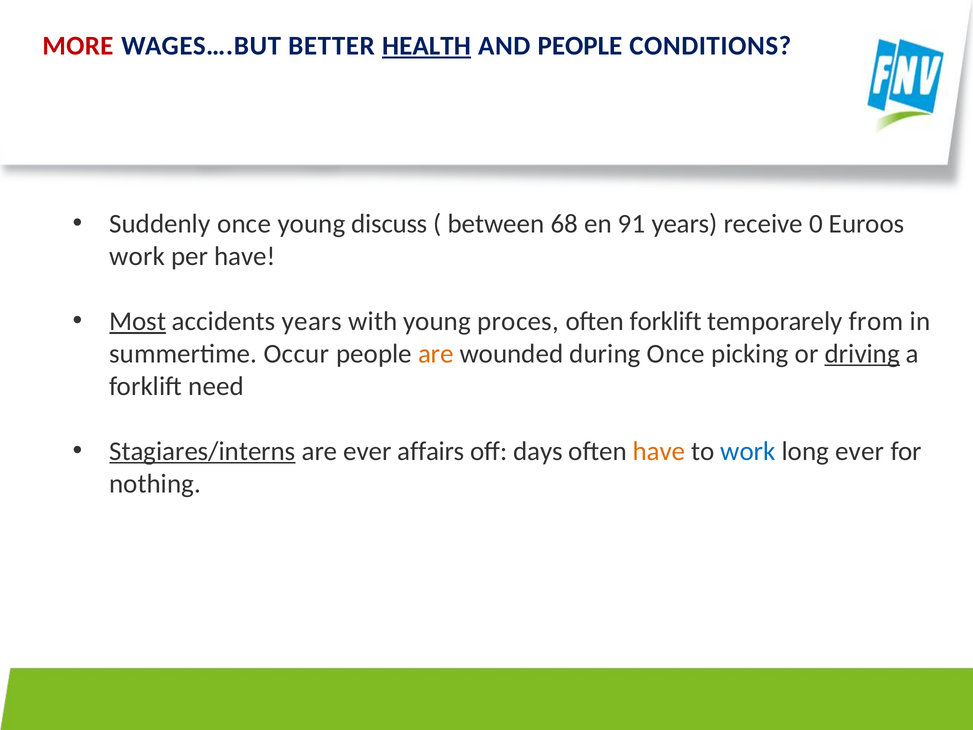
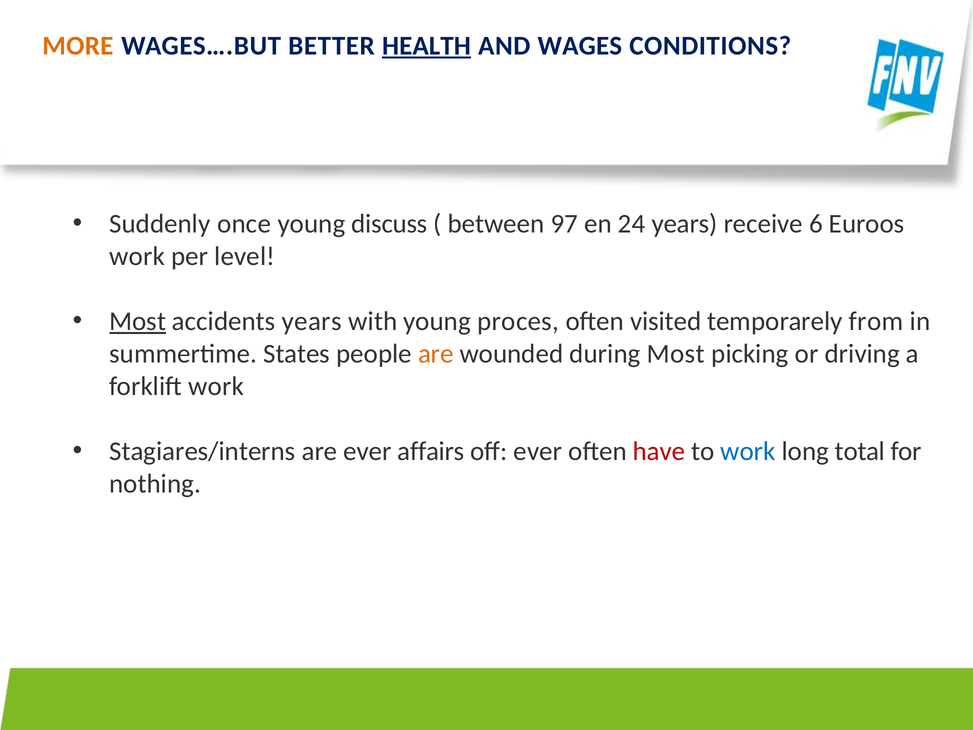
MORE colour: red -> orange
AND PEOPLE: PEOPLE -> WAGES
68: 68 -> 97
91: 91 -> 24
0: 0 -> 6
per have: have -> level
often forklift: forklift -> visited
Occur: Occur -> States
during Once: Once -> Most
driving underline: present -> none
forklift need: need -> work
Stagiares/interns underline: present -> none
off days: days -> ever
have at (659, 451) colour: orange -> red
long ever: ever -> total
